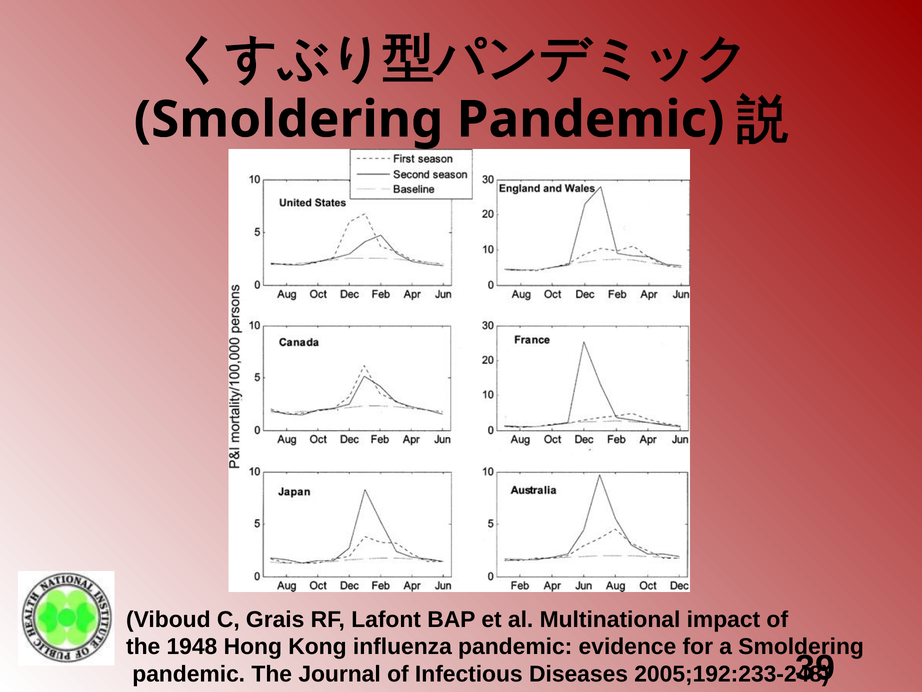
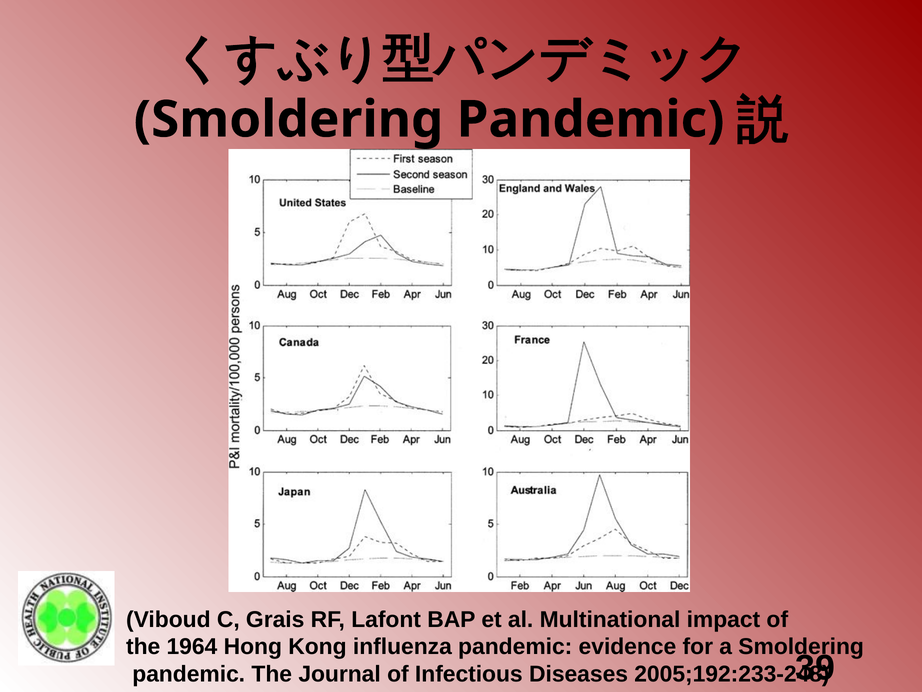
1948: 1948 -> 1964
